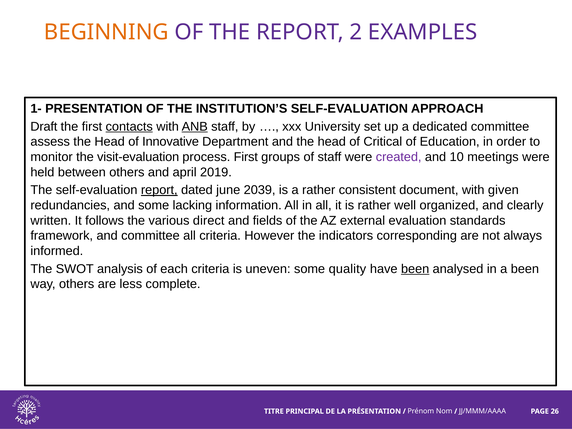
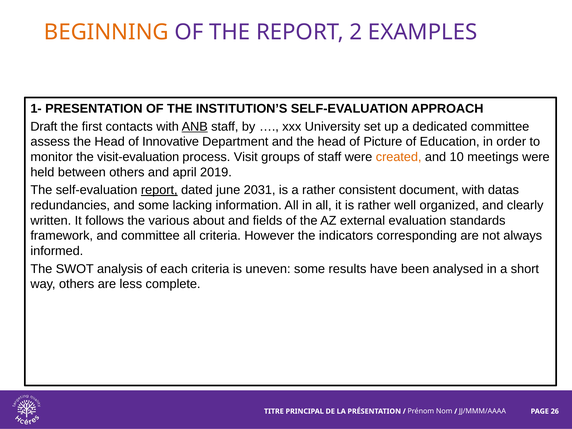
contacts underline: present -> none
Critical: Critical -> Picture
process First: First -> Visit
created colour: purple -> orange
2039: 2039 -> 2031
given: given -> datas
direct: direct -> about
quality: quality -> results
been at (415, 269) underline: present -> none
a been: been -> short
